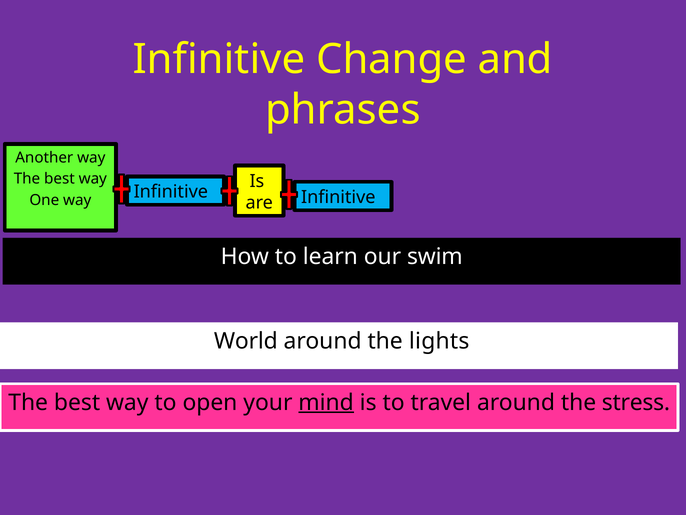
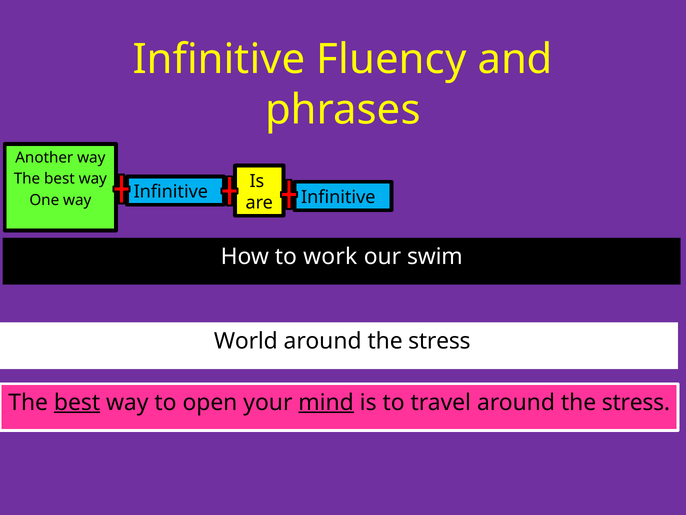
Change: Change -> Fluency
learn: learn -> work
lights at (439, 341): lights -> stress
best at (77, 402) underline: none -> present
